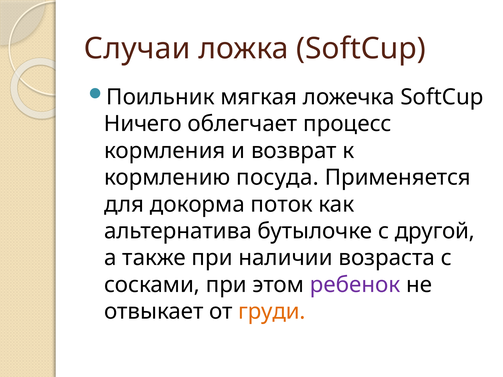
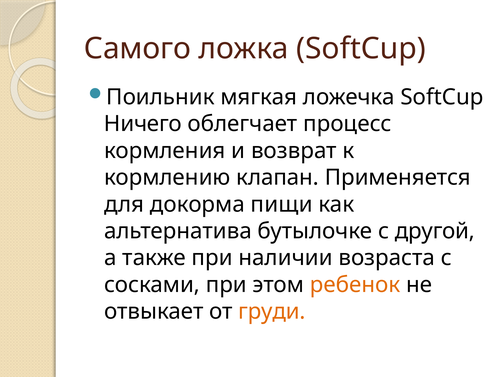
Случаи: Случаи -> Самого
посуда: посуда -> клапан
поток: поток -> пищи
ребенок colour: purple -> orange
